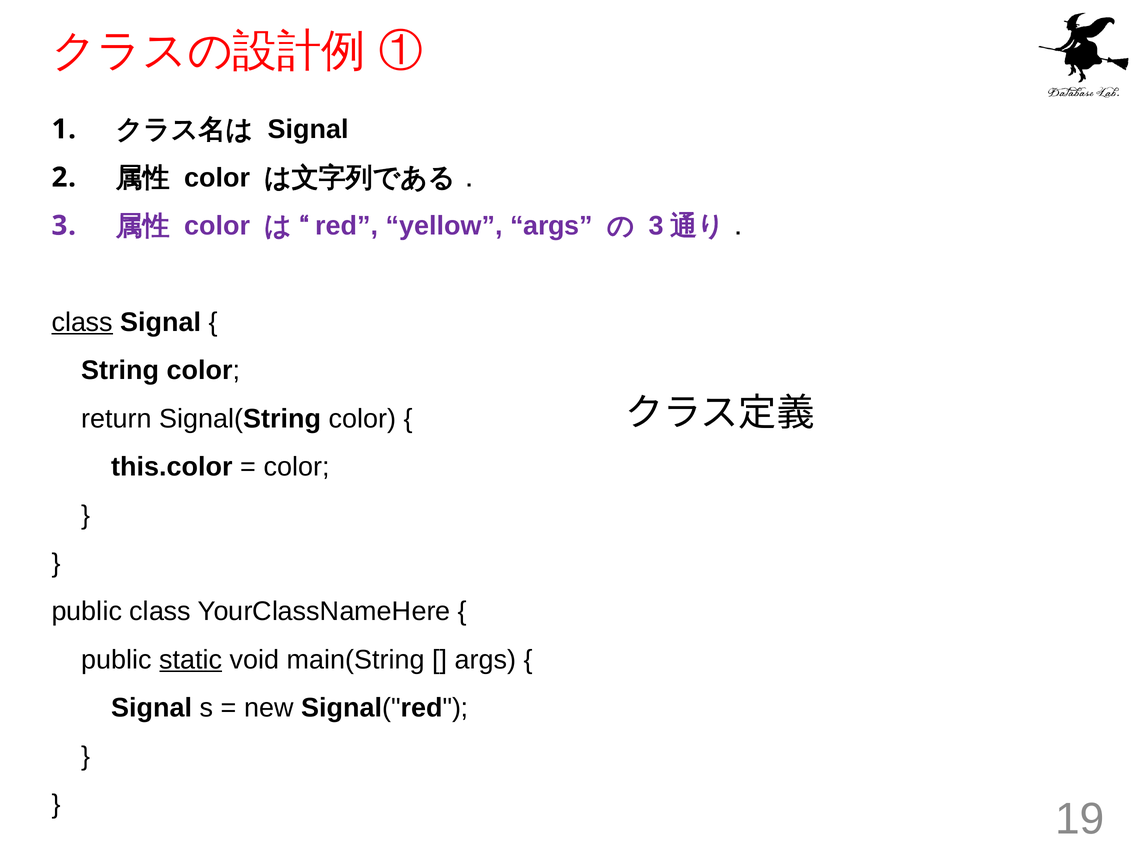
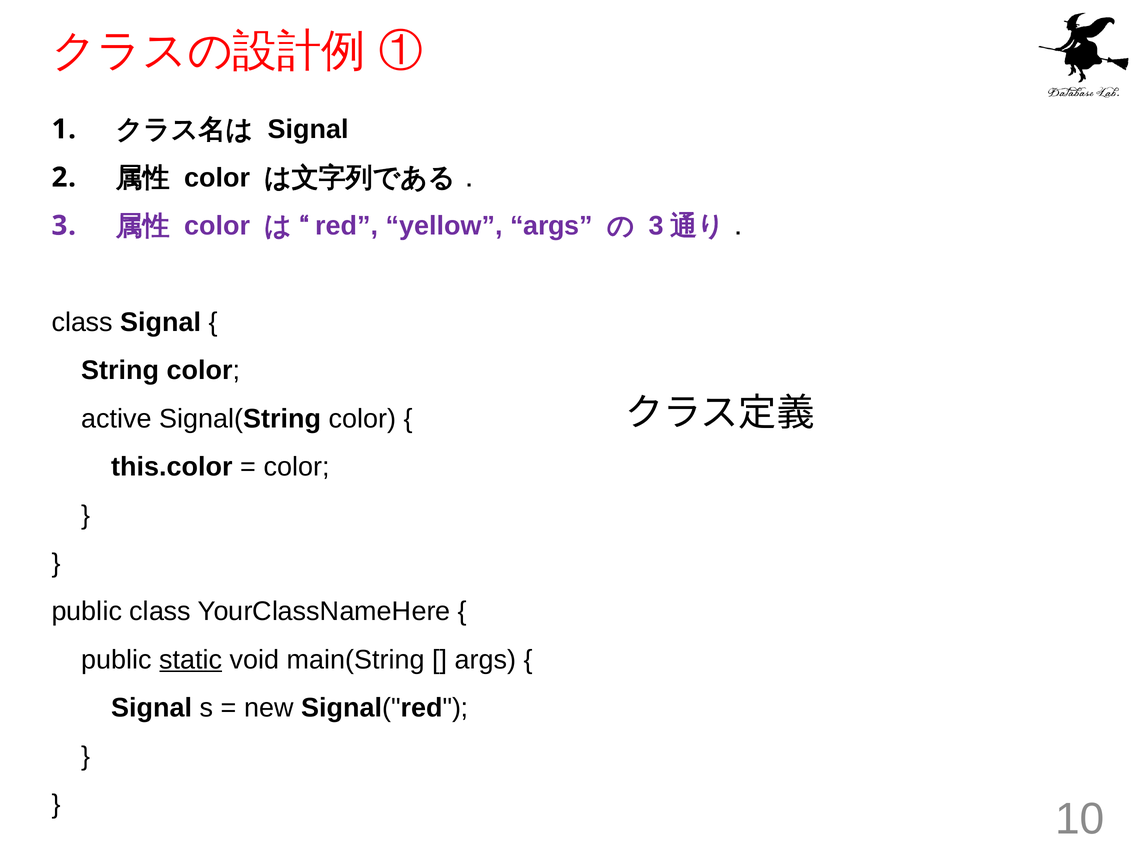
class at (82, 322) underline: present -> none
return: return -> active
19: 19 -> 10
